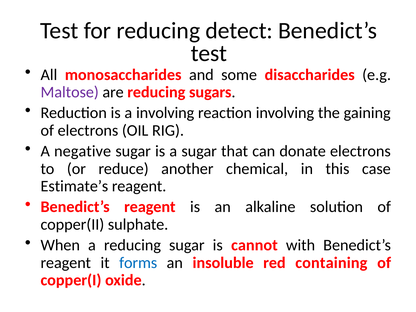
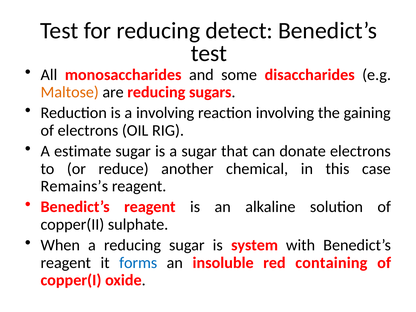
Maltose colour: purple -> orange
negative: negative -> estimate
Estimate’s: Estimate’s -> Remains’s
cannot: cannot -> system
